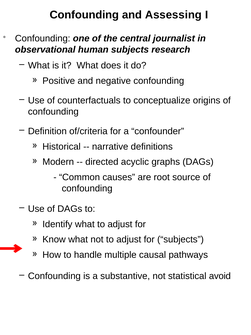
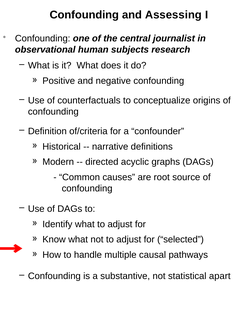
for subjects: subjects -> selected
avoid: avoid -> apart
